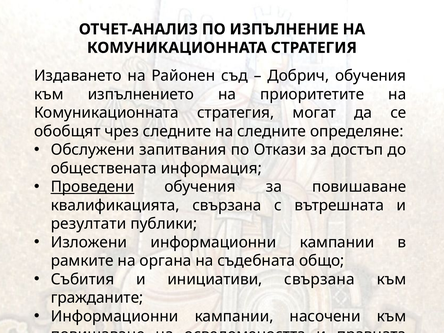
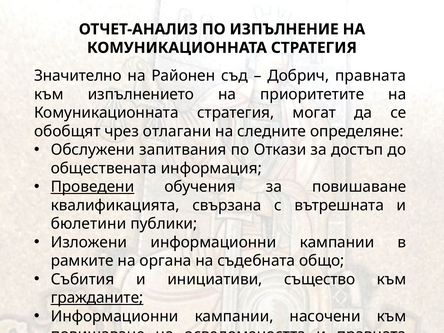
Издаването: Издаването -> Значително
Добрич обучения: обучения -> правната
чрез следните: следните -> отлагани
резултати: резултати -> бюлетини
инициативи свързана: свързана -> същество
гражданите underline: none -> present
